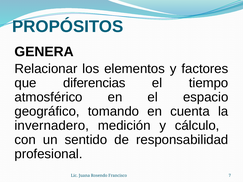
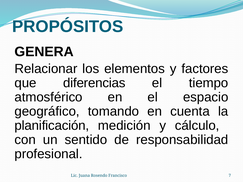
invernadero: invernadero -> planificación
